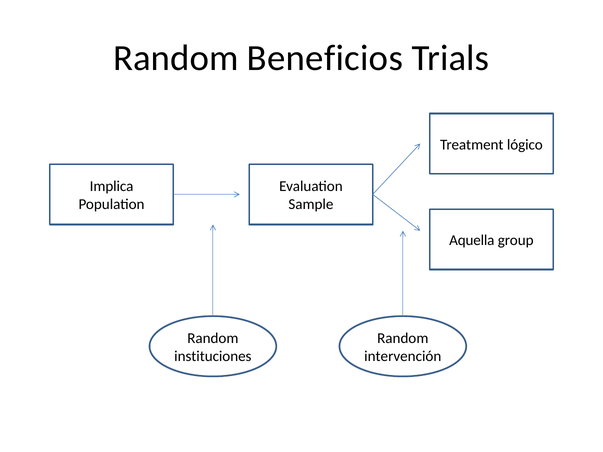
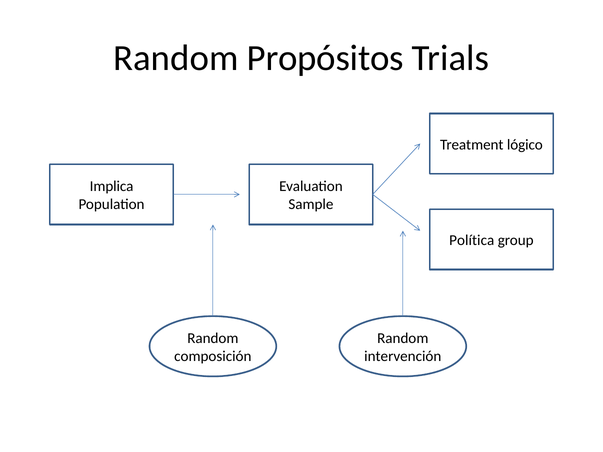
Beneficios: Beneficios -> Propósitos
Aquella: Aquella -> Política
instituciones: instituciones -> composición
